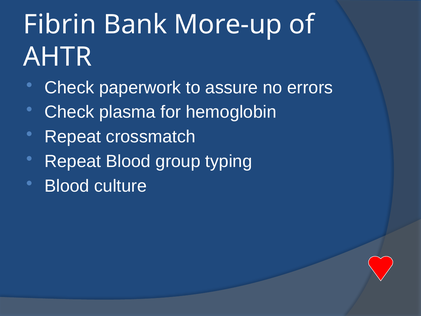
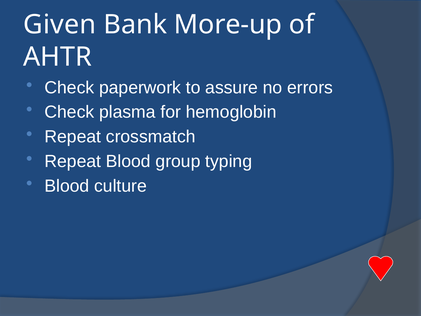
Fibrin: Fibrin -> Given
